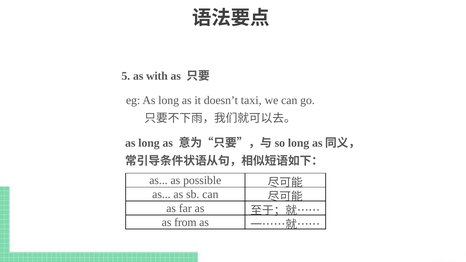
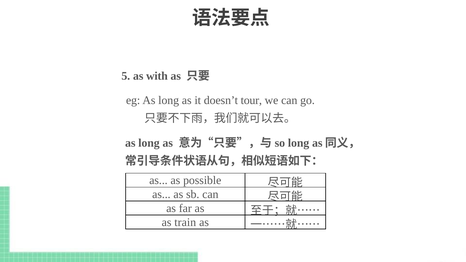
taxi: taxi -> tour
from: from -> train
